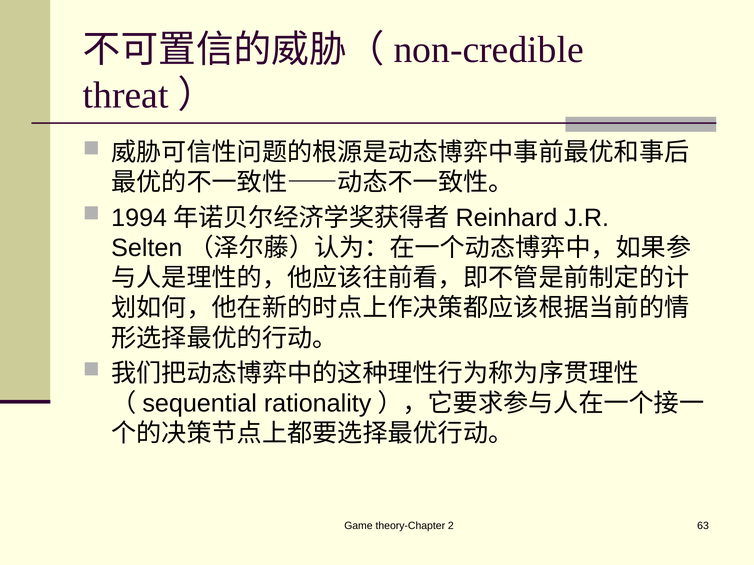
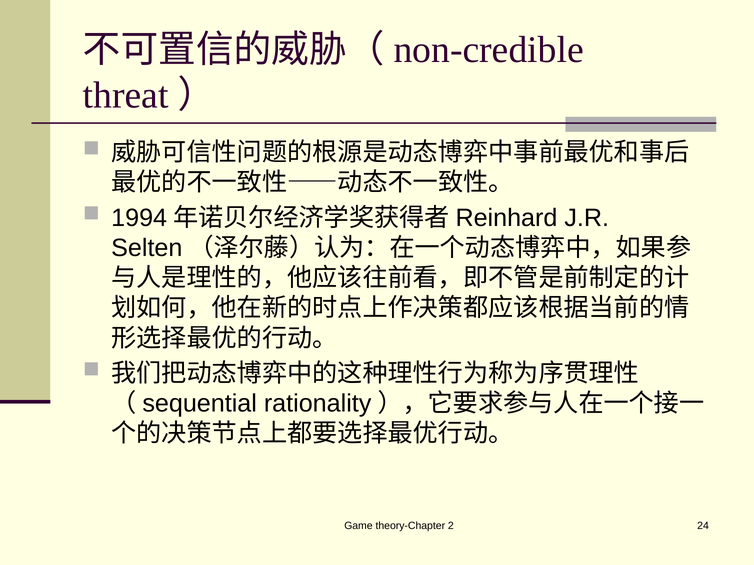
63: 63 -> 24
